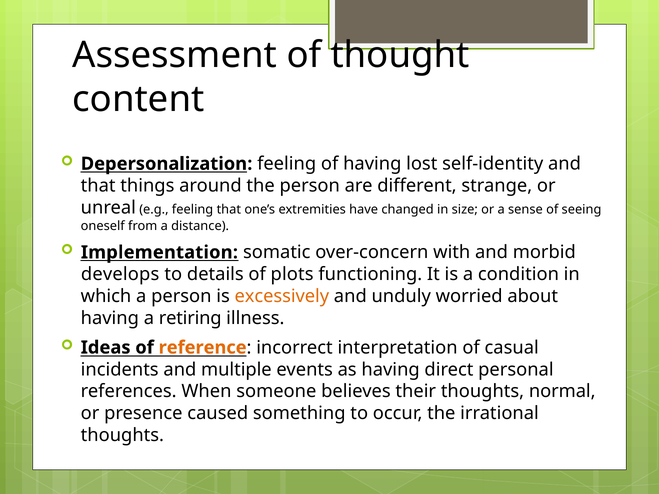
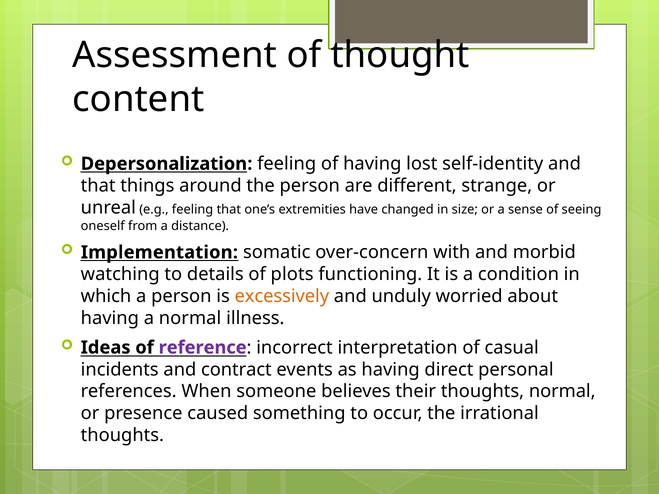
develops: develops -> watching
a retiring: retiring -> normal
reference colour: orange -> purple
multiple: multiple -> contract
